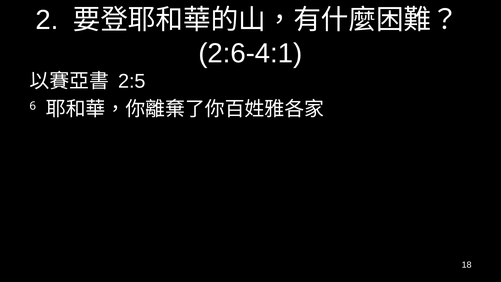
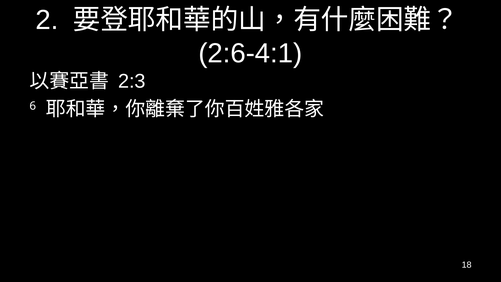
2:5: 2:5 -> 2:3
